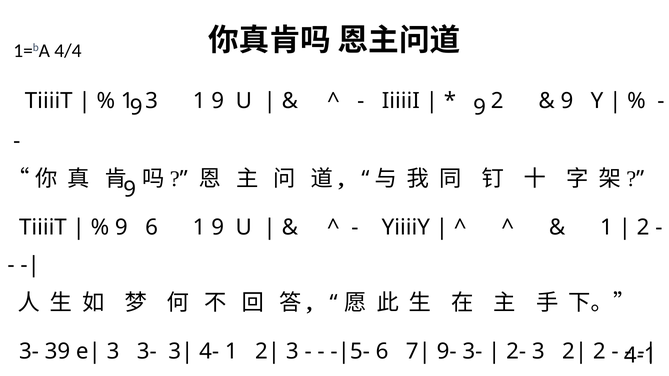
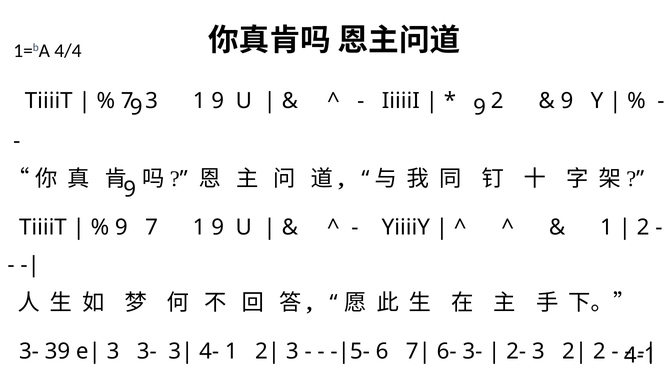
1 at (127, 101): 1 -> 7
9 6: 6 -> 7
9-: 9- -> 6-
